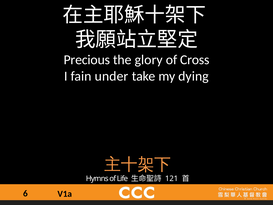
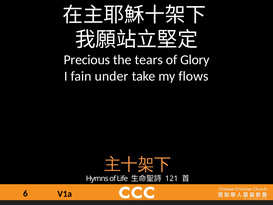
glory: glory -> tears
Cross: Cross -> Glory
dying: dying -> flows
